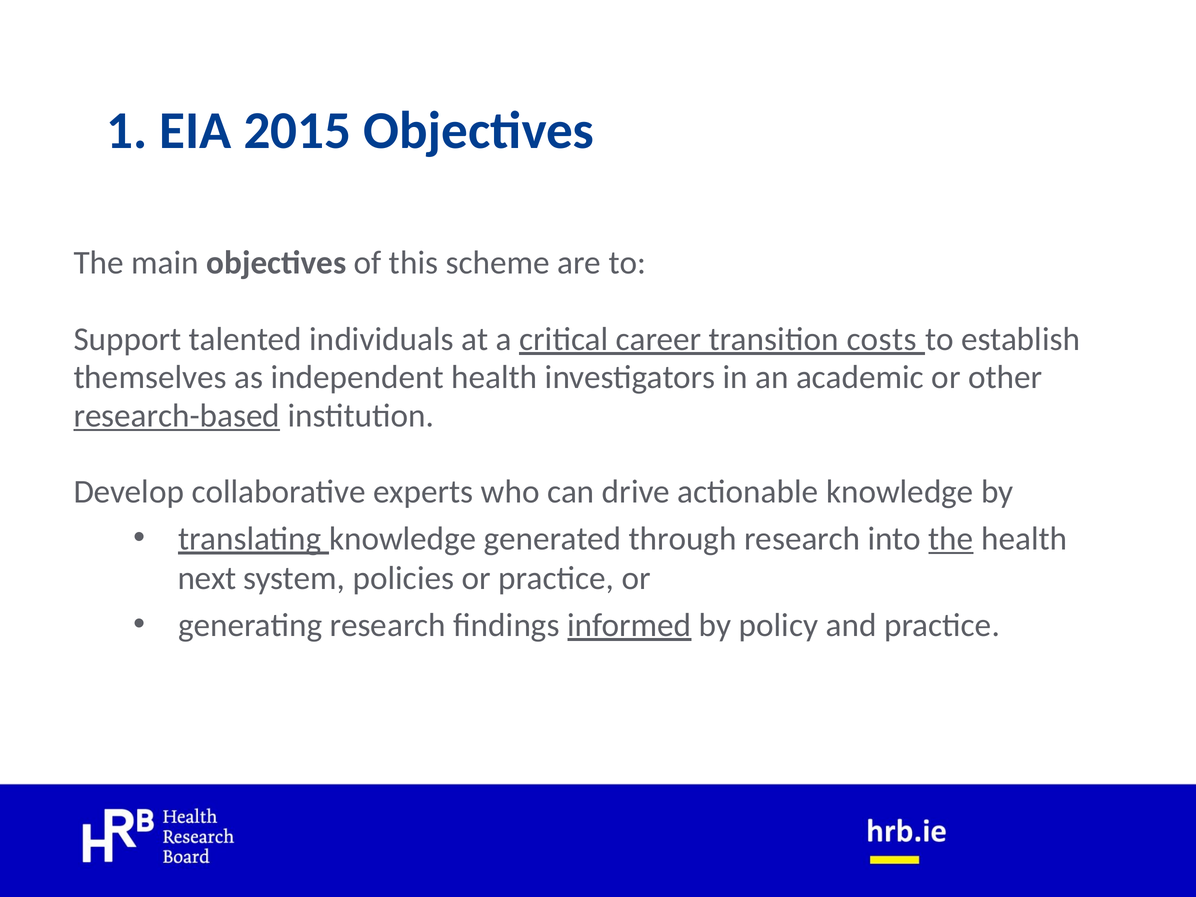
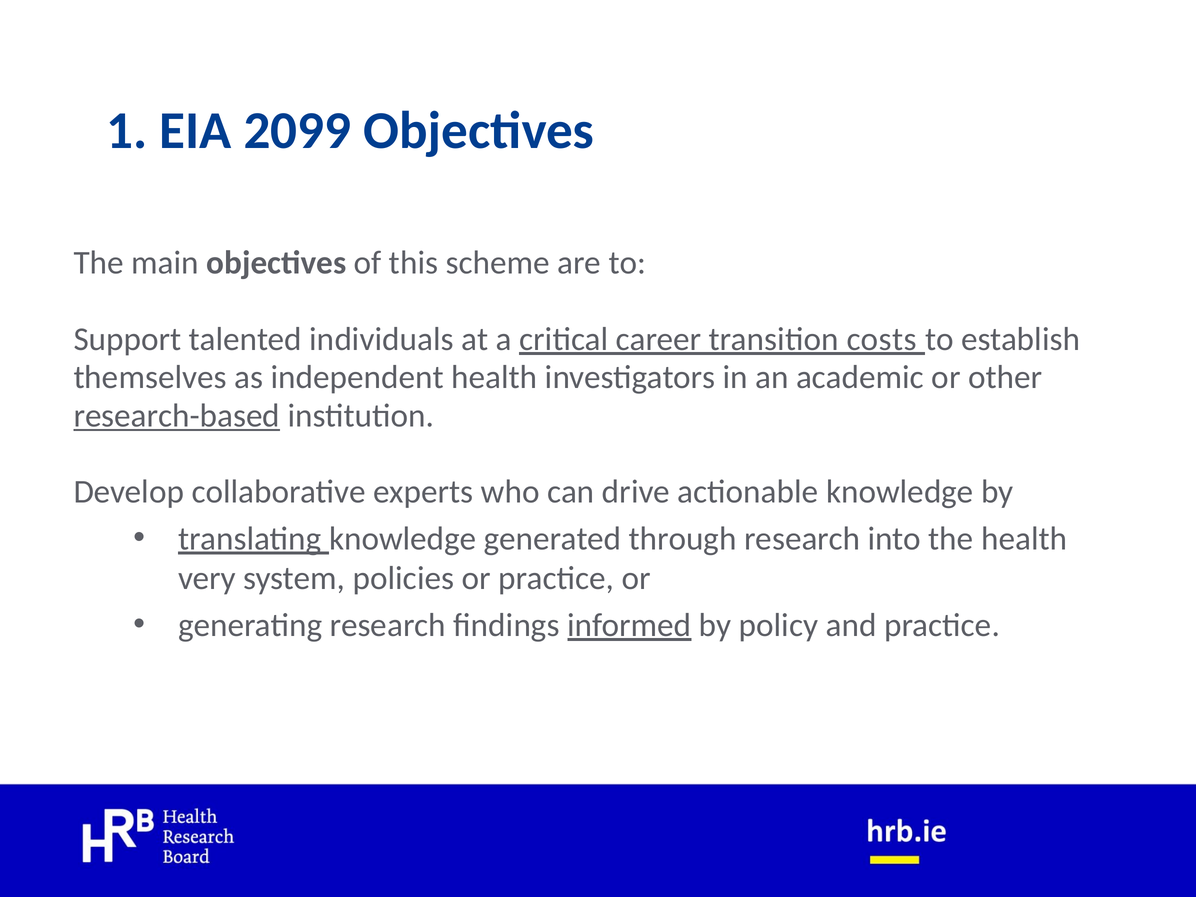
2015: 2015 -> 2099
the at (951, 539) underline: present -> none
next: next -> very
